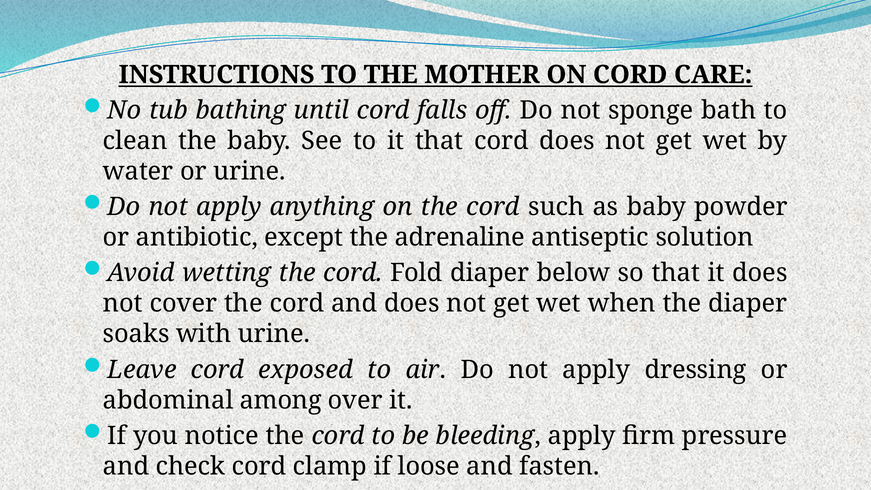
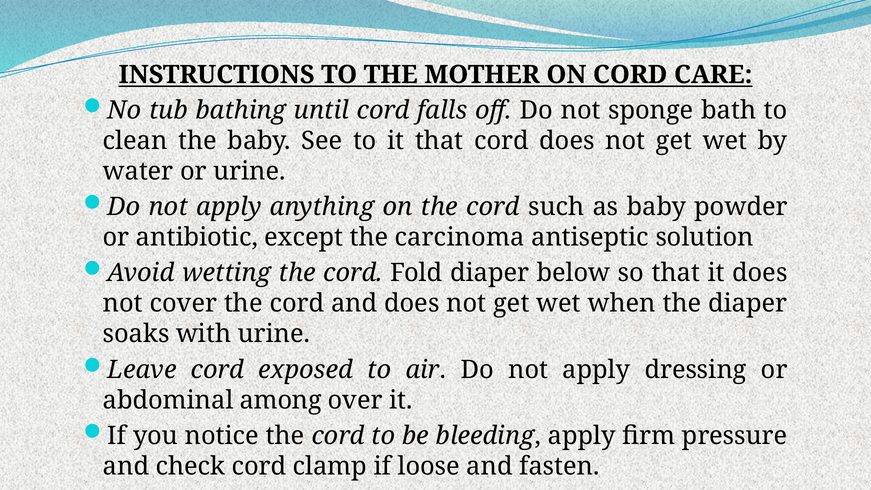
adrenaline: adrenaline -> carcinoma
